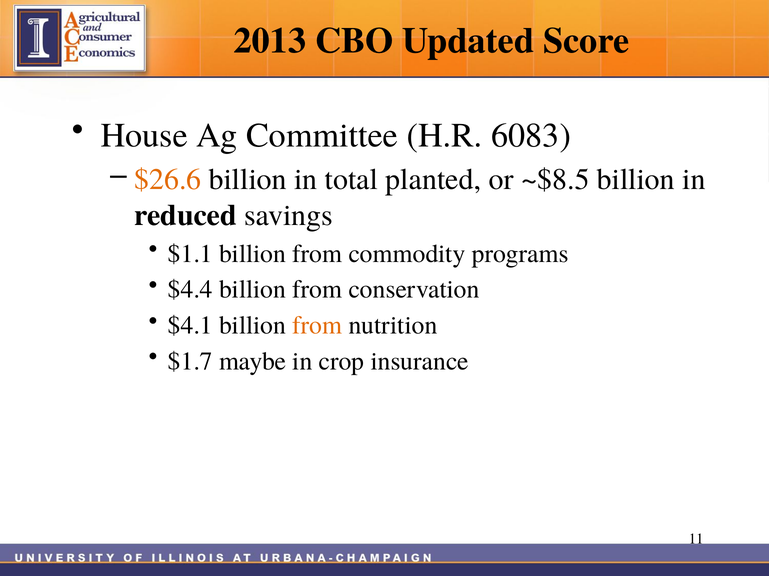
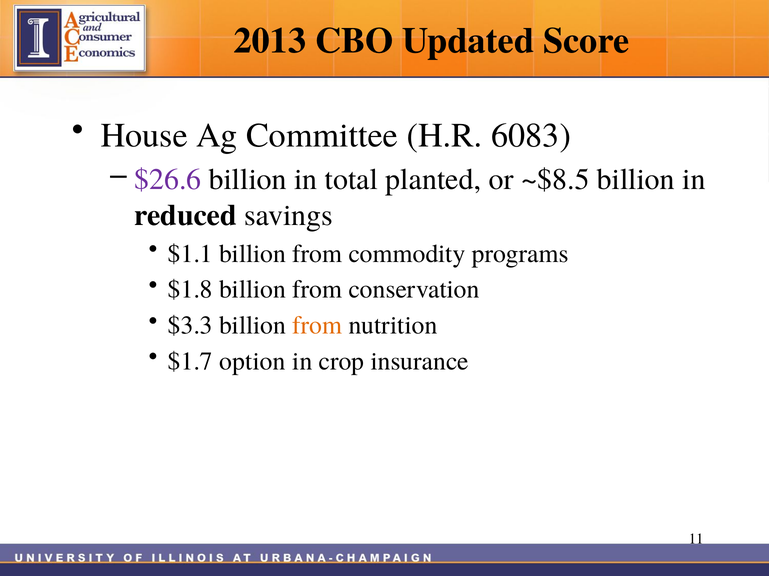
$26.6 colour: orange -> purple
$4.4: $4.4 -> $1.8
$4.1: $4.1 -> $3.3
maybe: maybe -> option
